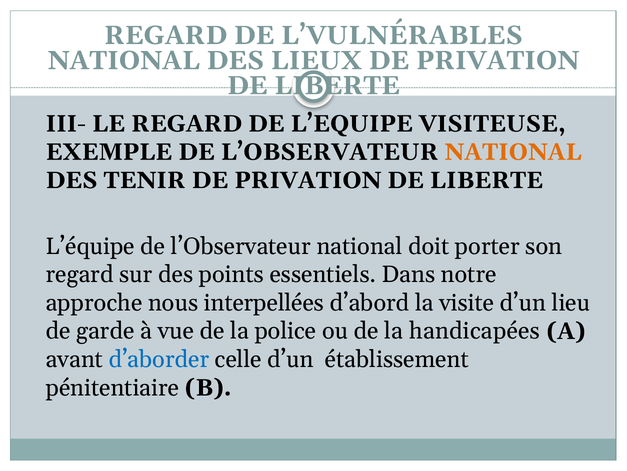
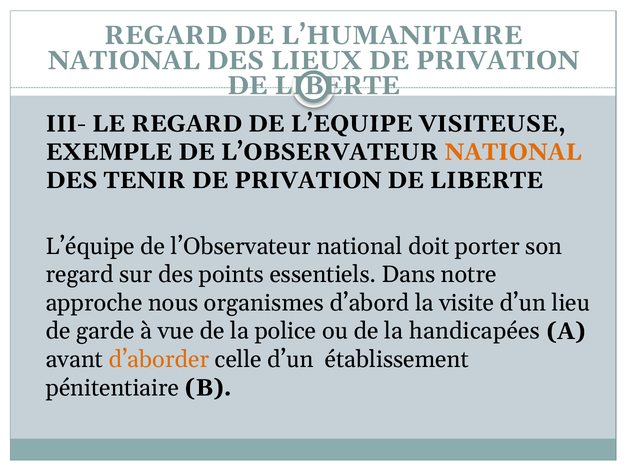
L’VULNÉRABLES: L’VULNÉRABLES -> L’HUMANITAIRE
interpellées: interpellées -> organismes
d’aborder colour: blue -> orange
